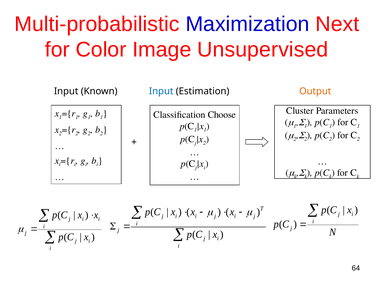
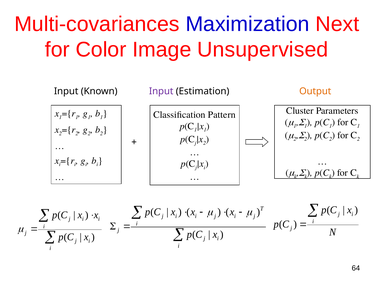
Multi-probabilistic: Multi-probabilistic -> Multi-covariances
Input at (161, 91) colour: blue -> purple
Choose: Choose -> Pattern
